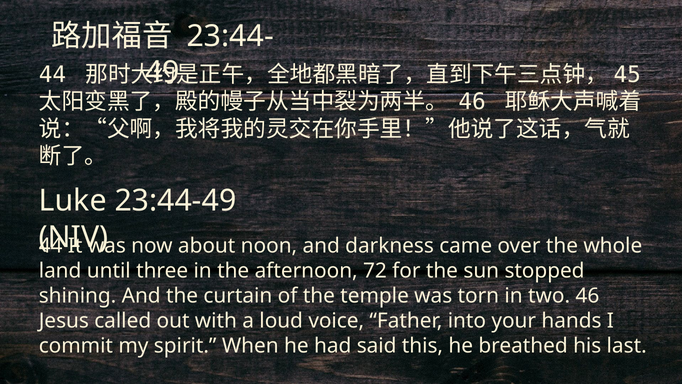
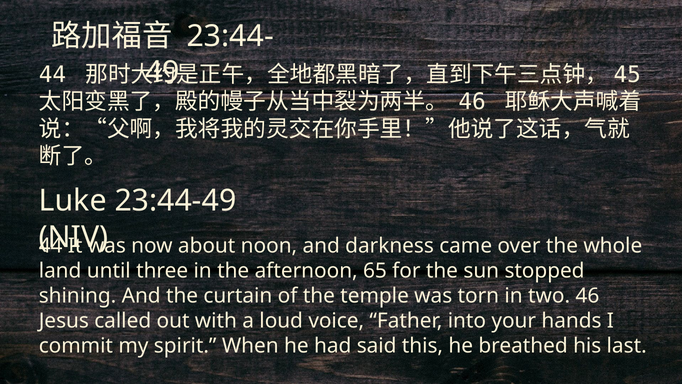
72: 72 -> 65
